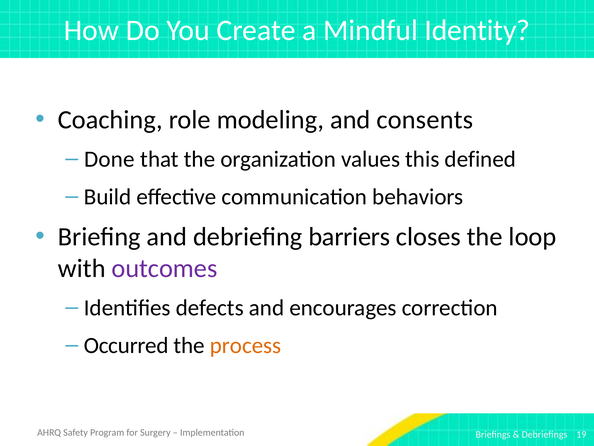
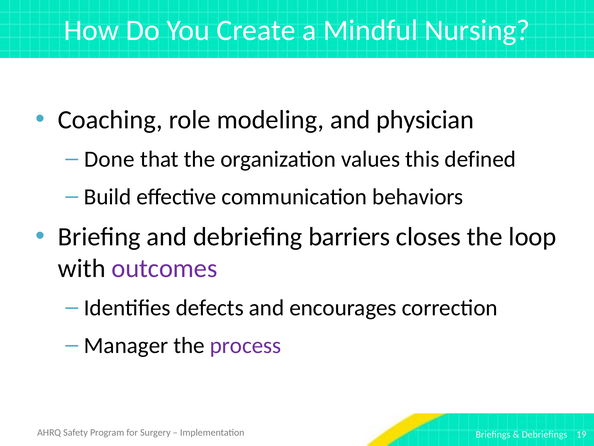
Identity: Identity -> Nursing
consents: consents -> physician
Occurred: Occurred -> Manager
process colour: orange -> purple
